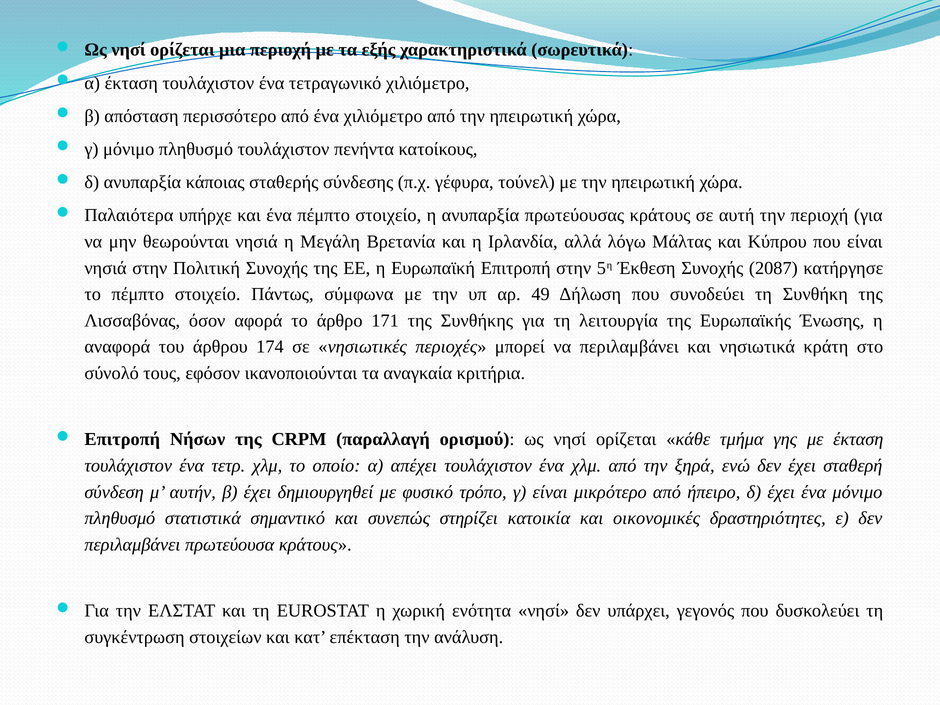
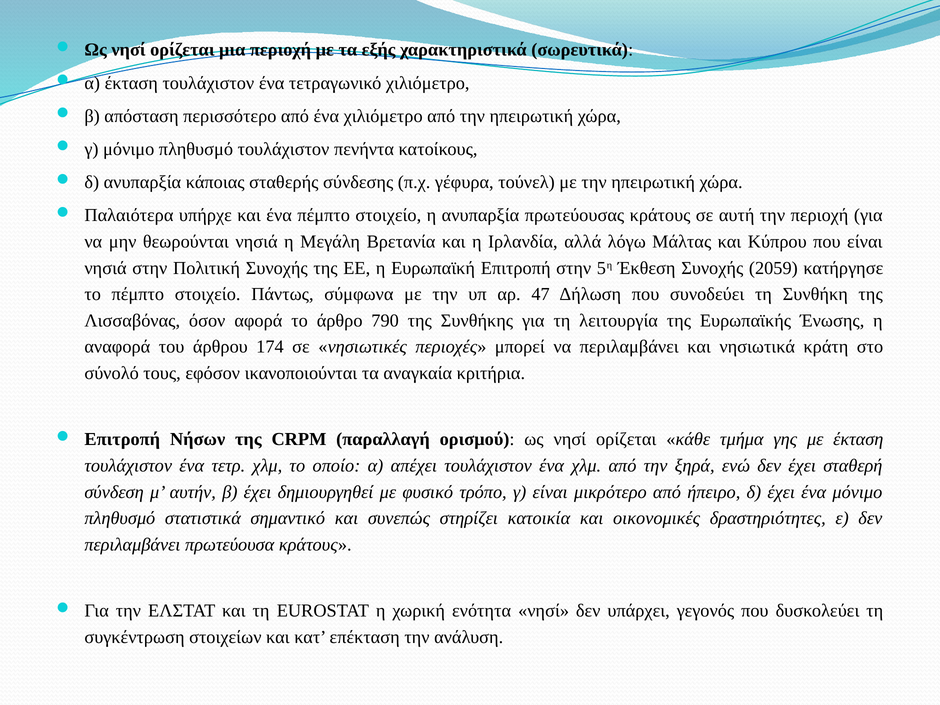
2087: 2087 -> 2059
49: 49 -> 47
171: 171 -> 790
